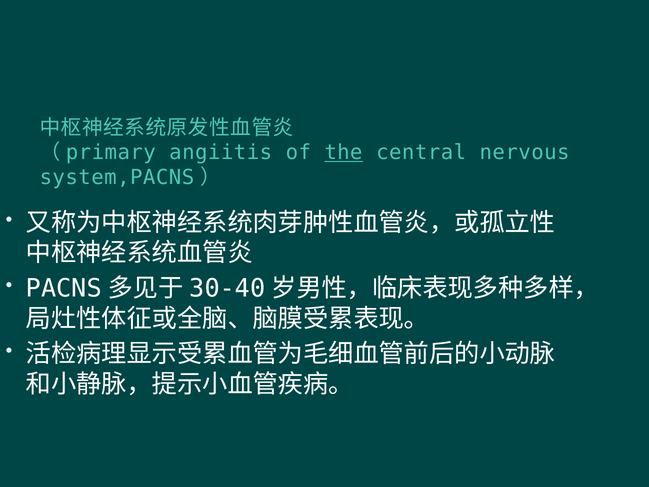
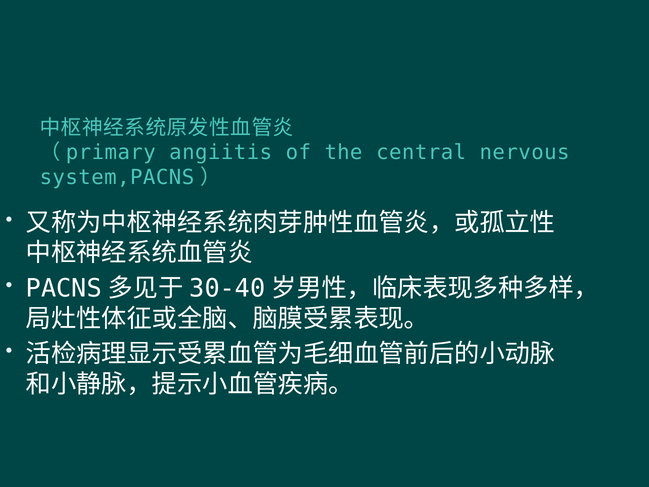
the underline: present -> none
